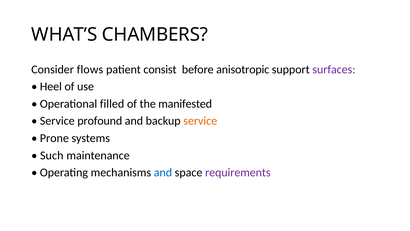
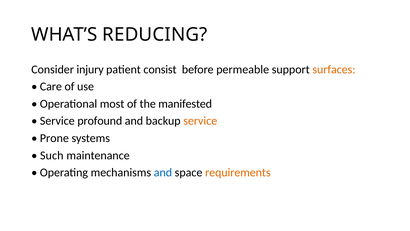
CHAMBERS: CHAMBERS -> REDUCING
flows: flows -> injury
anisotropic: anisotropic -> permeable
surfaces colour: purple -> orange
Heel: Heel -> Care
filled: filled -> most
requirements colour: purple -> orange
